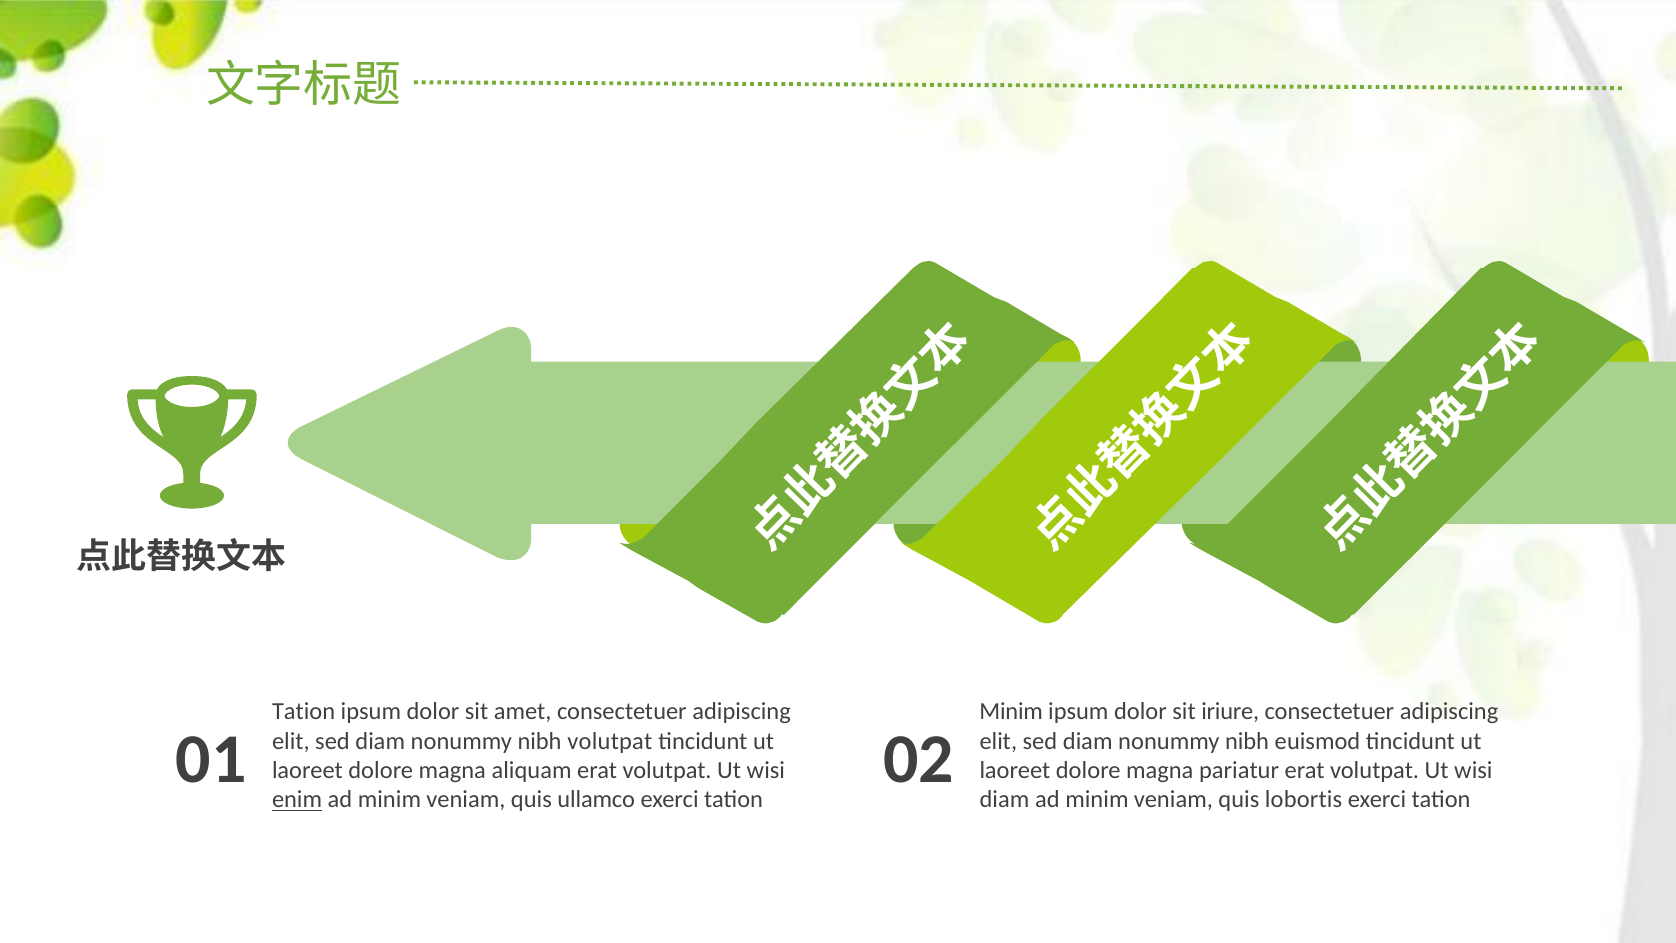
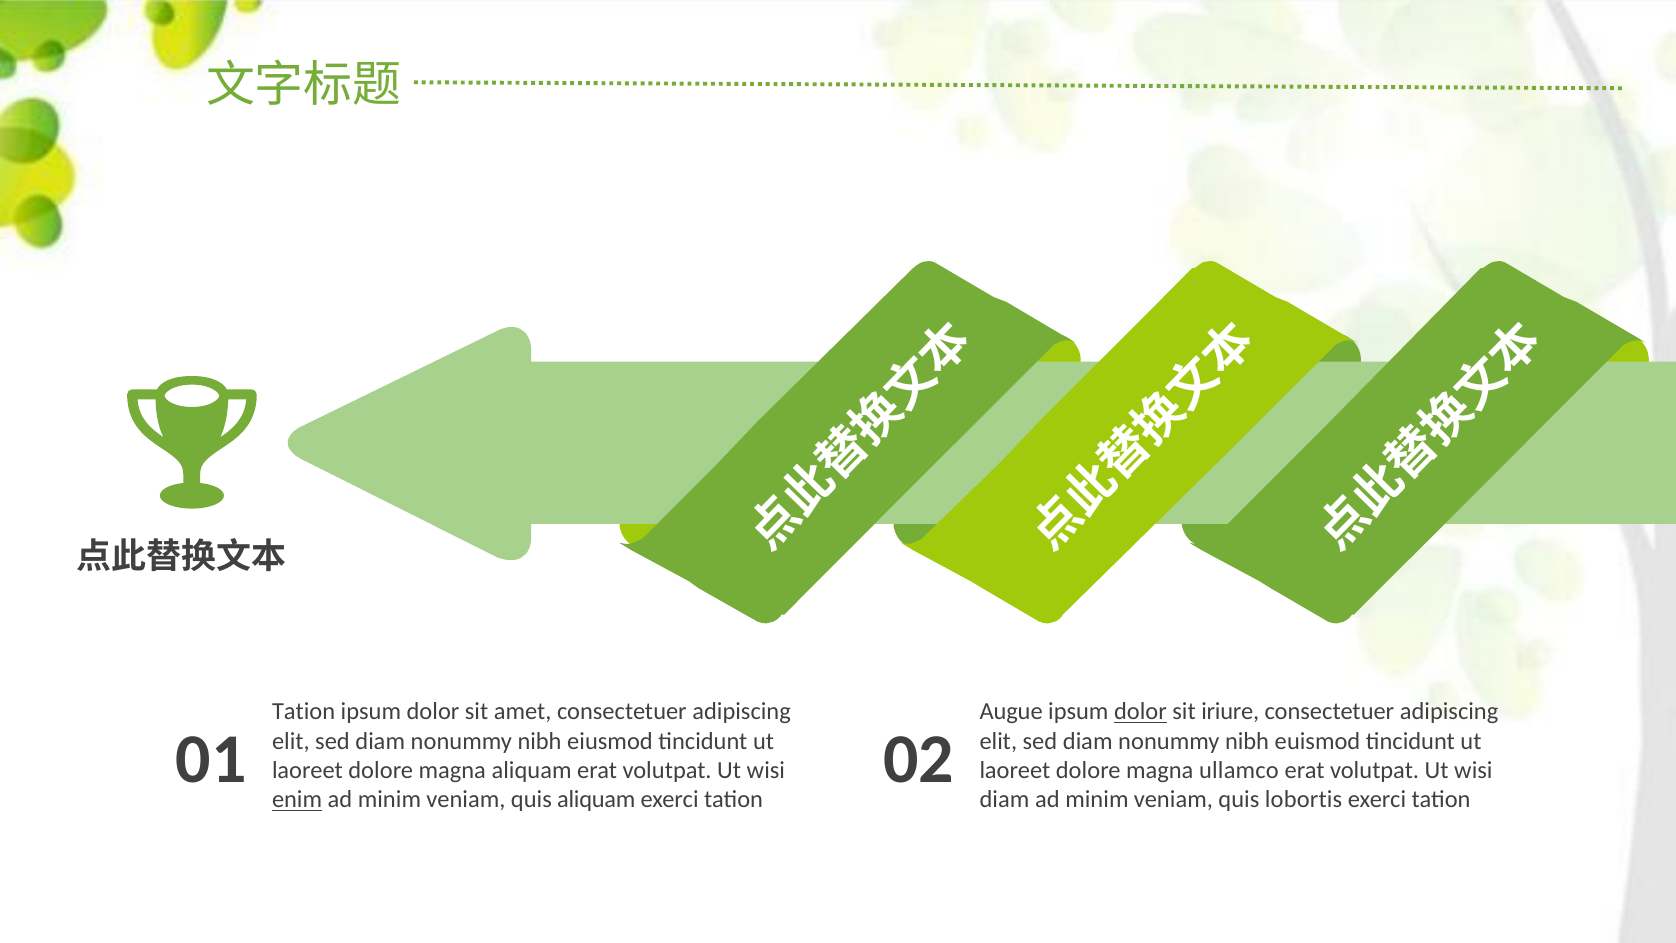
Minim at (1011, 712): Minim -> Augue
dolor at (1140, 712) underline: none -> present
nibh volutpat: volutpat -> eiusmod
pariatur: pariatur -> ullamco
quis ullamco: ullamco -> aliquam
